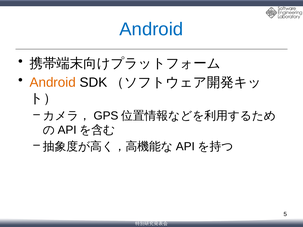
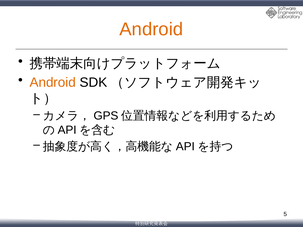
Android at (151, 29) colour: blue -> orange
